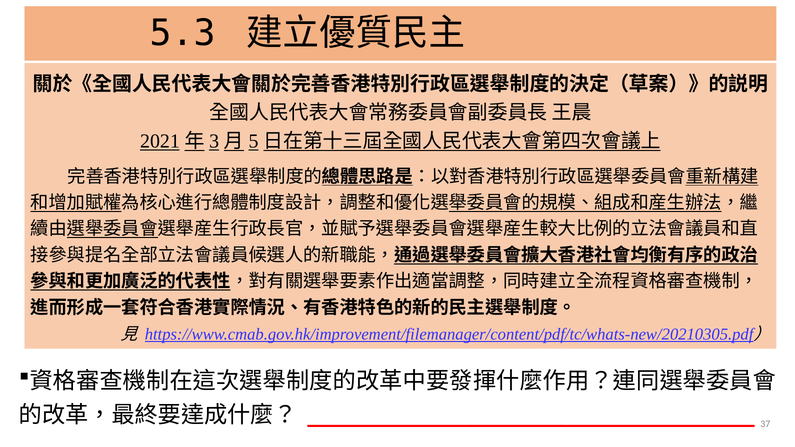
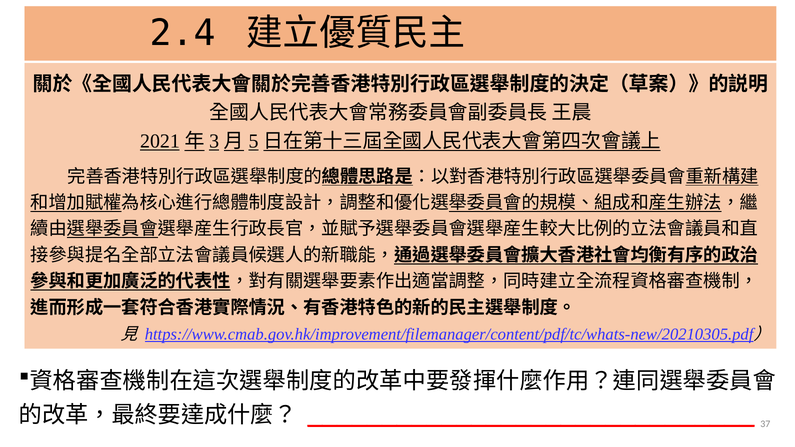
5.3: 5.3 -> 2.4
